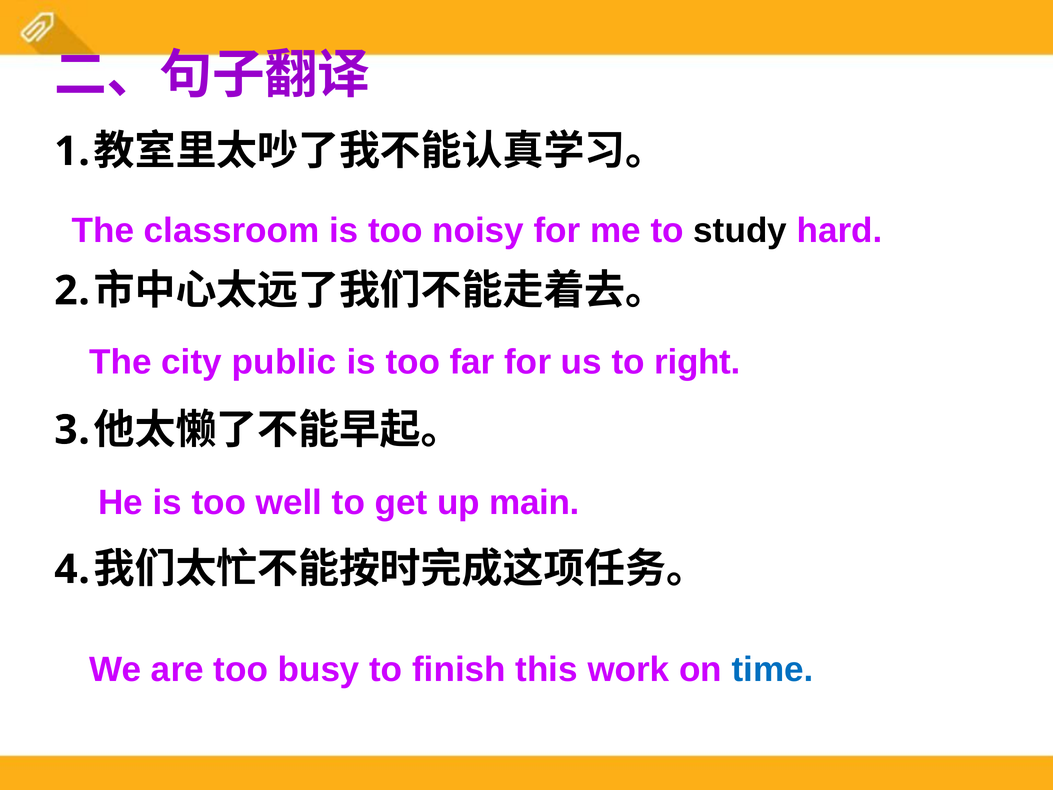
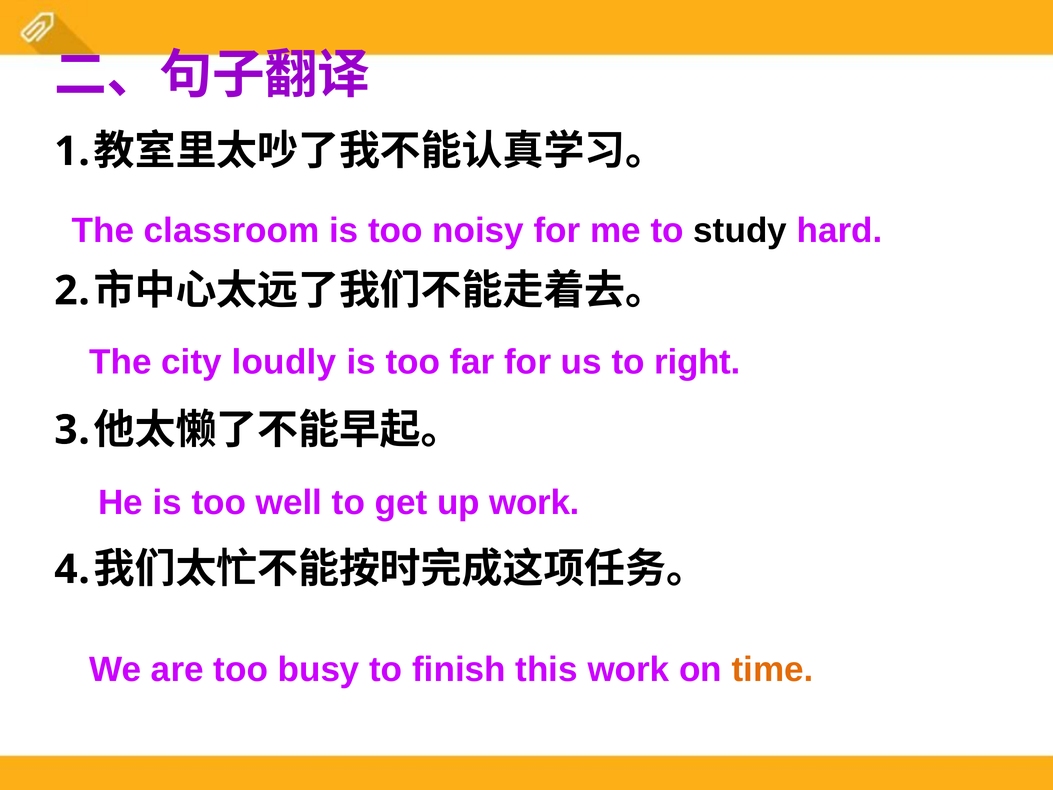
public: public -> loudly
up main: main -> work
time colour: blue -> orange
